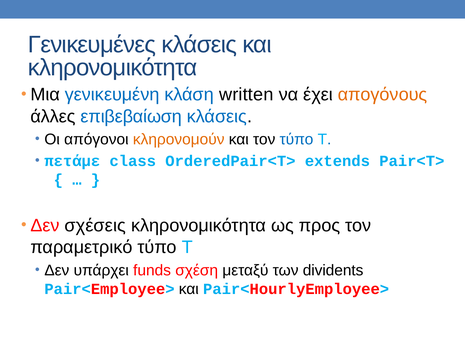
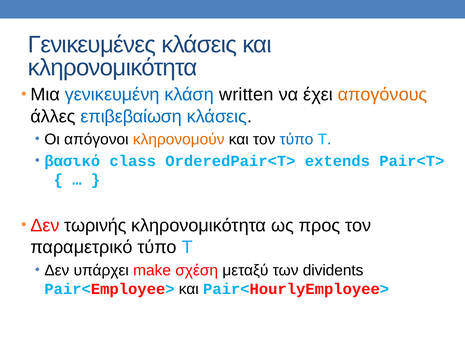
πετάμε: πετάμε -> βασικό
σχέσεις: σχέσεις -> τωρινής
funds: funds -> make
